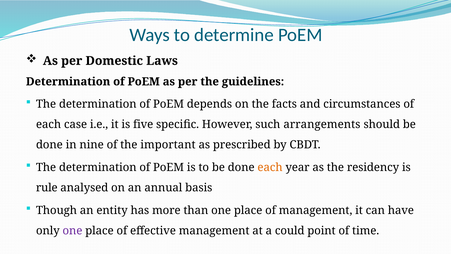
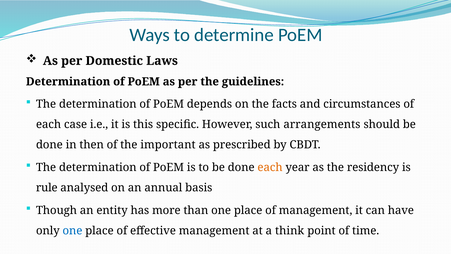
five: five -> this
nine: nine -> then
one at (72, 230) colour: purple -> blue
could: could -> think
